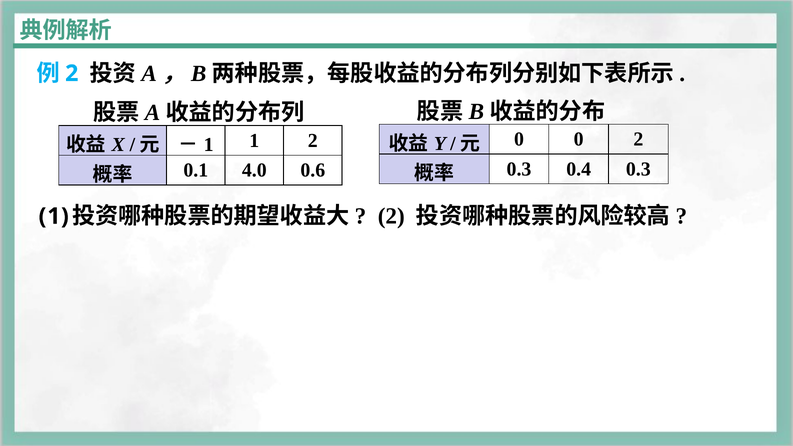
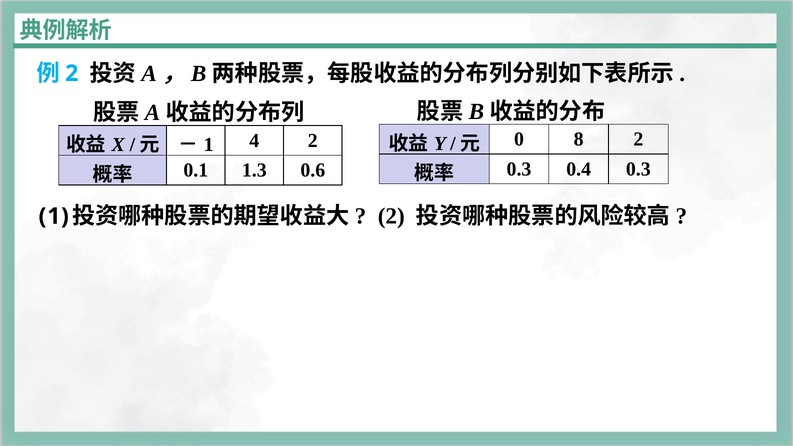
0 0: 0 -> 8
1 1: 1 -> 4
4.0: 4.0 -> 1.3
